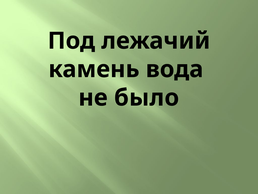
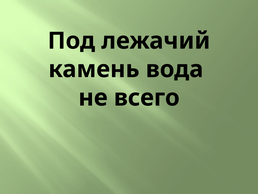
было: было -> всего
